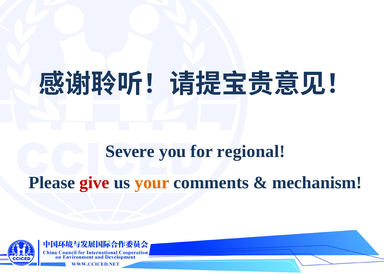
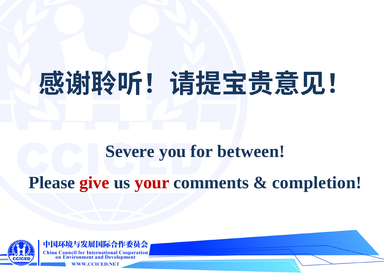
regional: regional -> between
your colour: orange -> red
mechanism: mechanism -> completion
